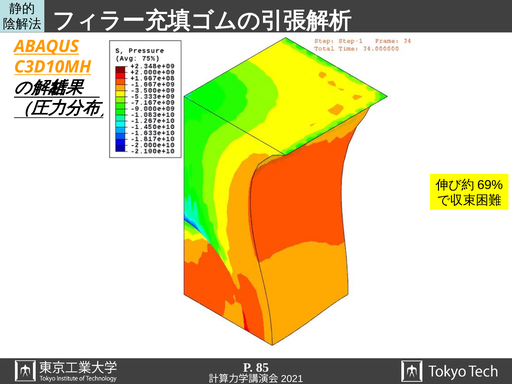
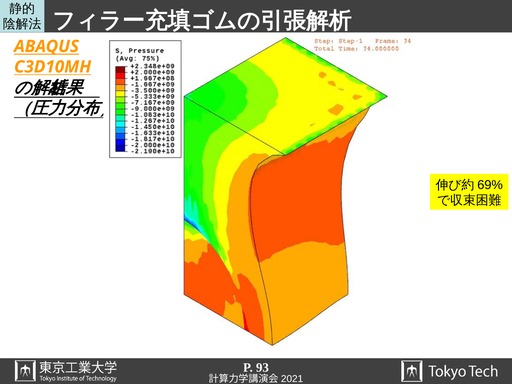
85: 85 -> 93
